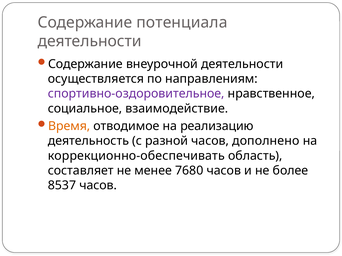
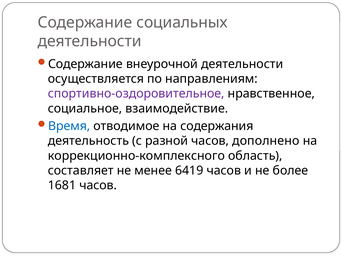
потенциала: потенциала -> социальных
Время colour: orange -> blue
реализацию: реализацию -> содержания
коррекционно-обеспечивать: коррекционно-обеспечивать -> коррекционно-комплексного
7680: 7680 -> 6419
8537: 8537 -> 1681
